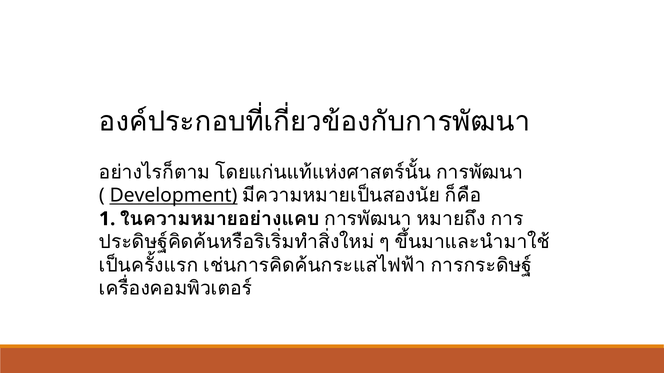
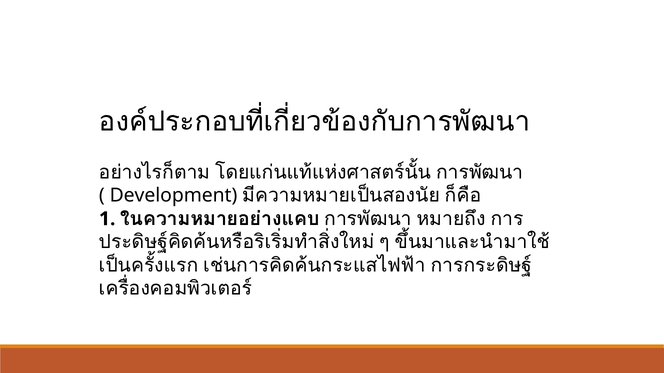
Development underline: present -> none
